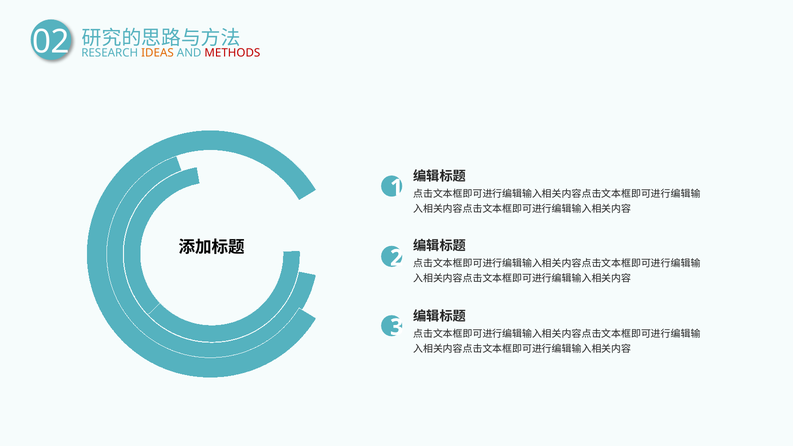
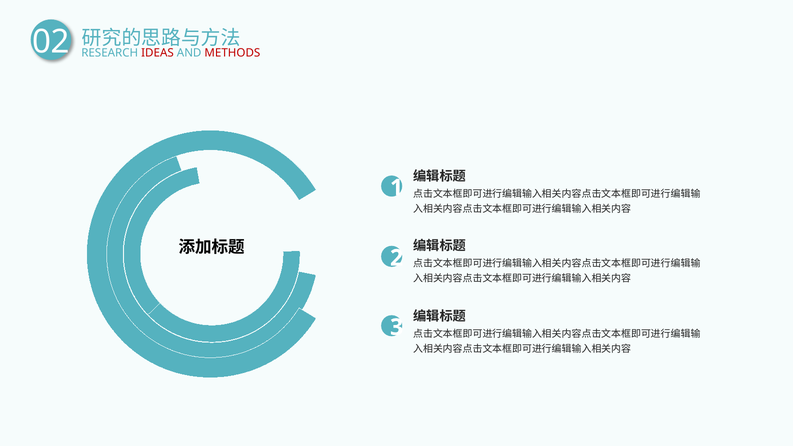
IDEAS colour: orange -> red
